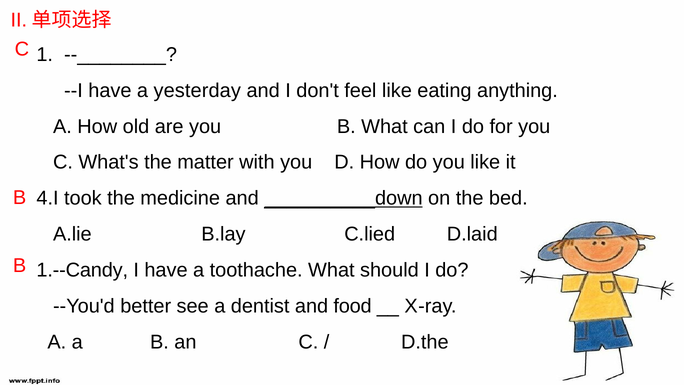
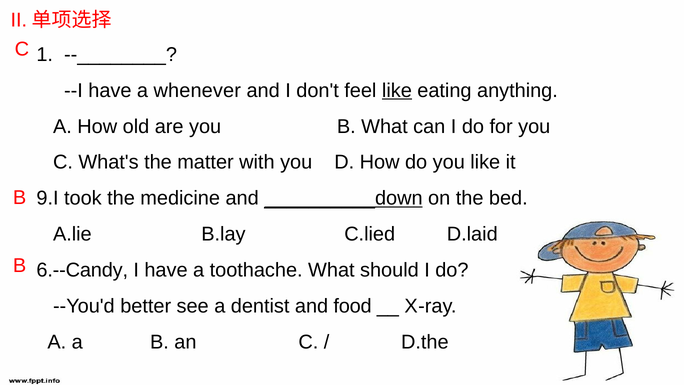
yesterday: yesterday -> whenever
like at (397, 90) underline: none -> present
4.I: 4.I -> 9.I
1.--Candy: 1.--Candy -> 6.--Candy
